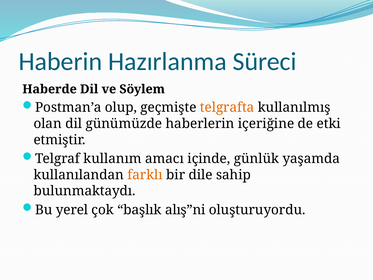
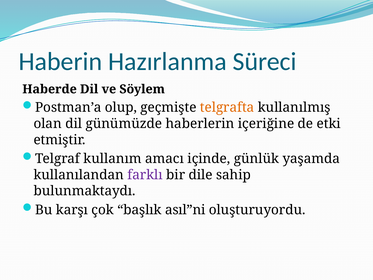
farklı colour: orange -> purple
yerel: yerel -> karşı
alış”ni: alış”ni -> asıl”ni
